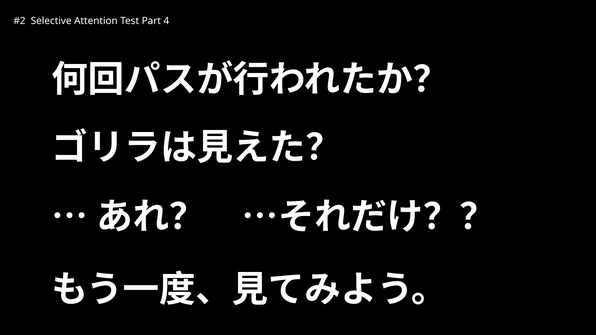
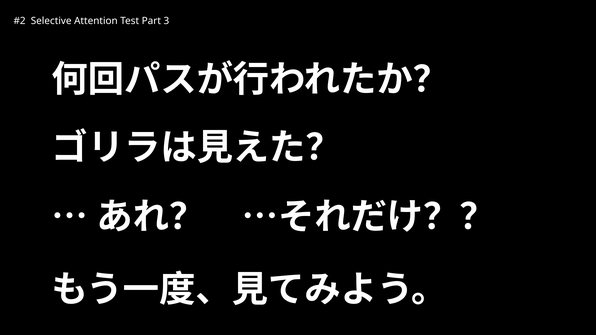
4: 4 -> 3
